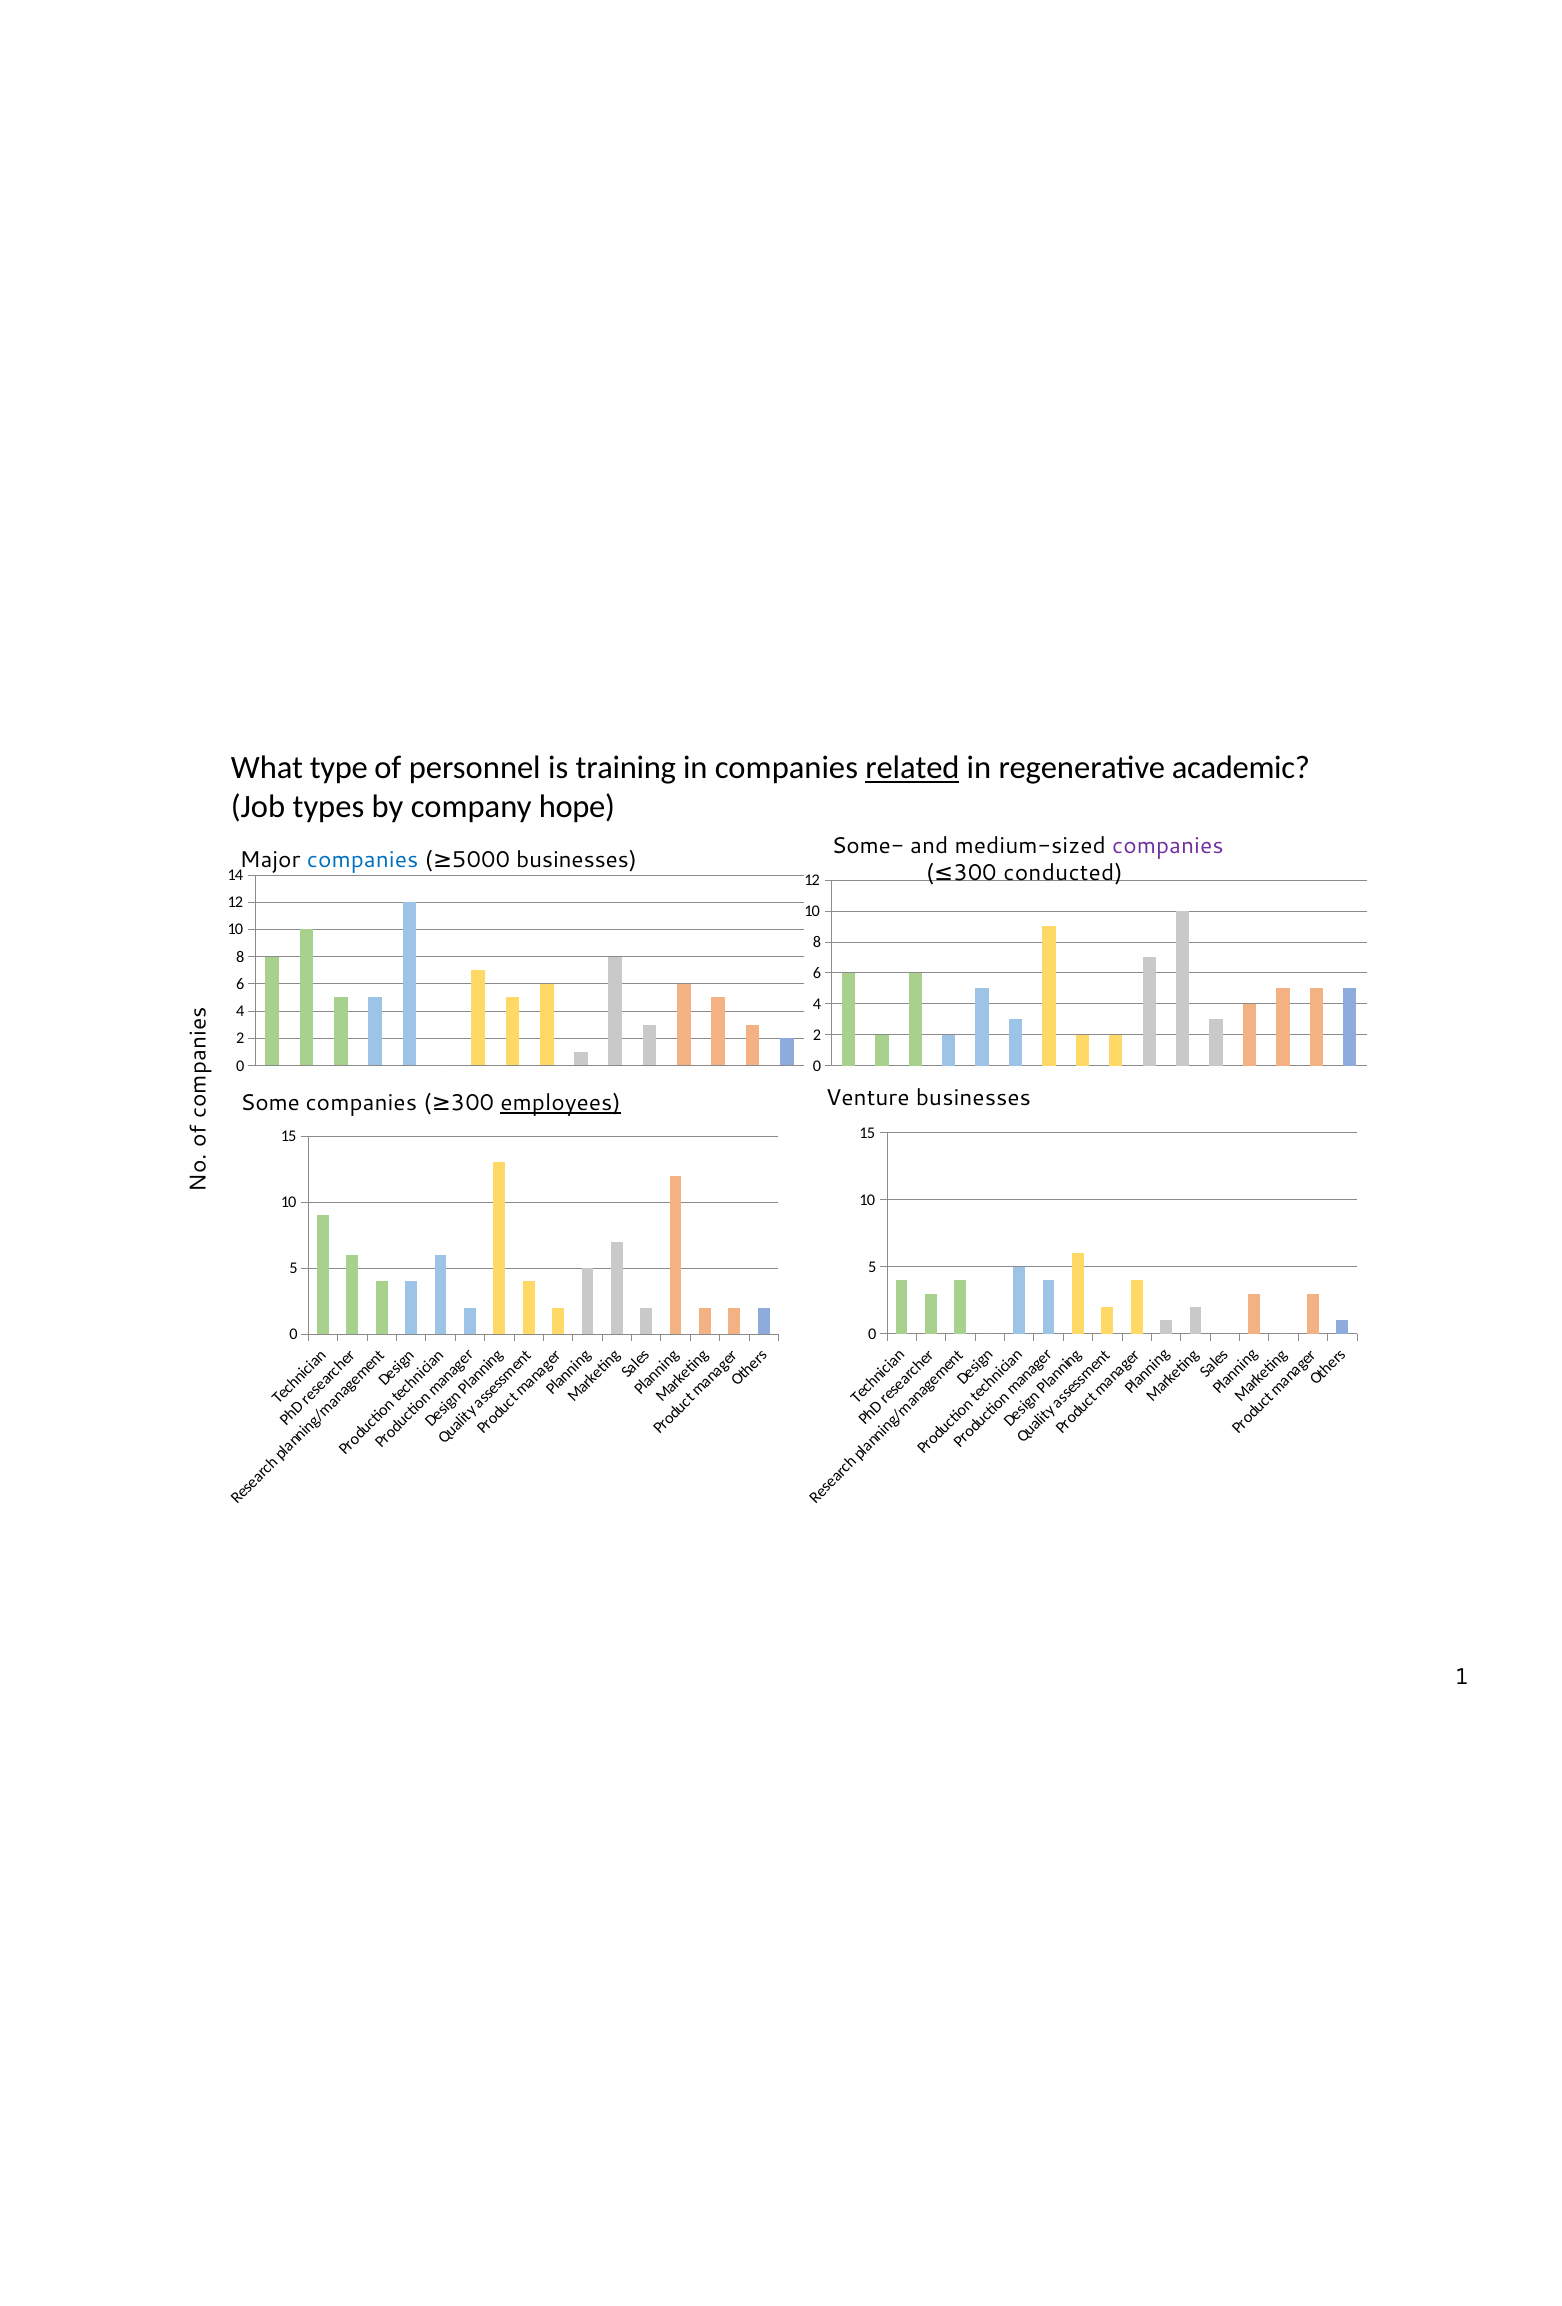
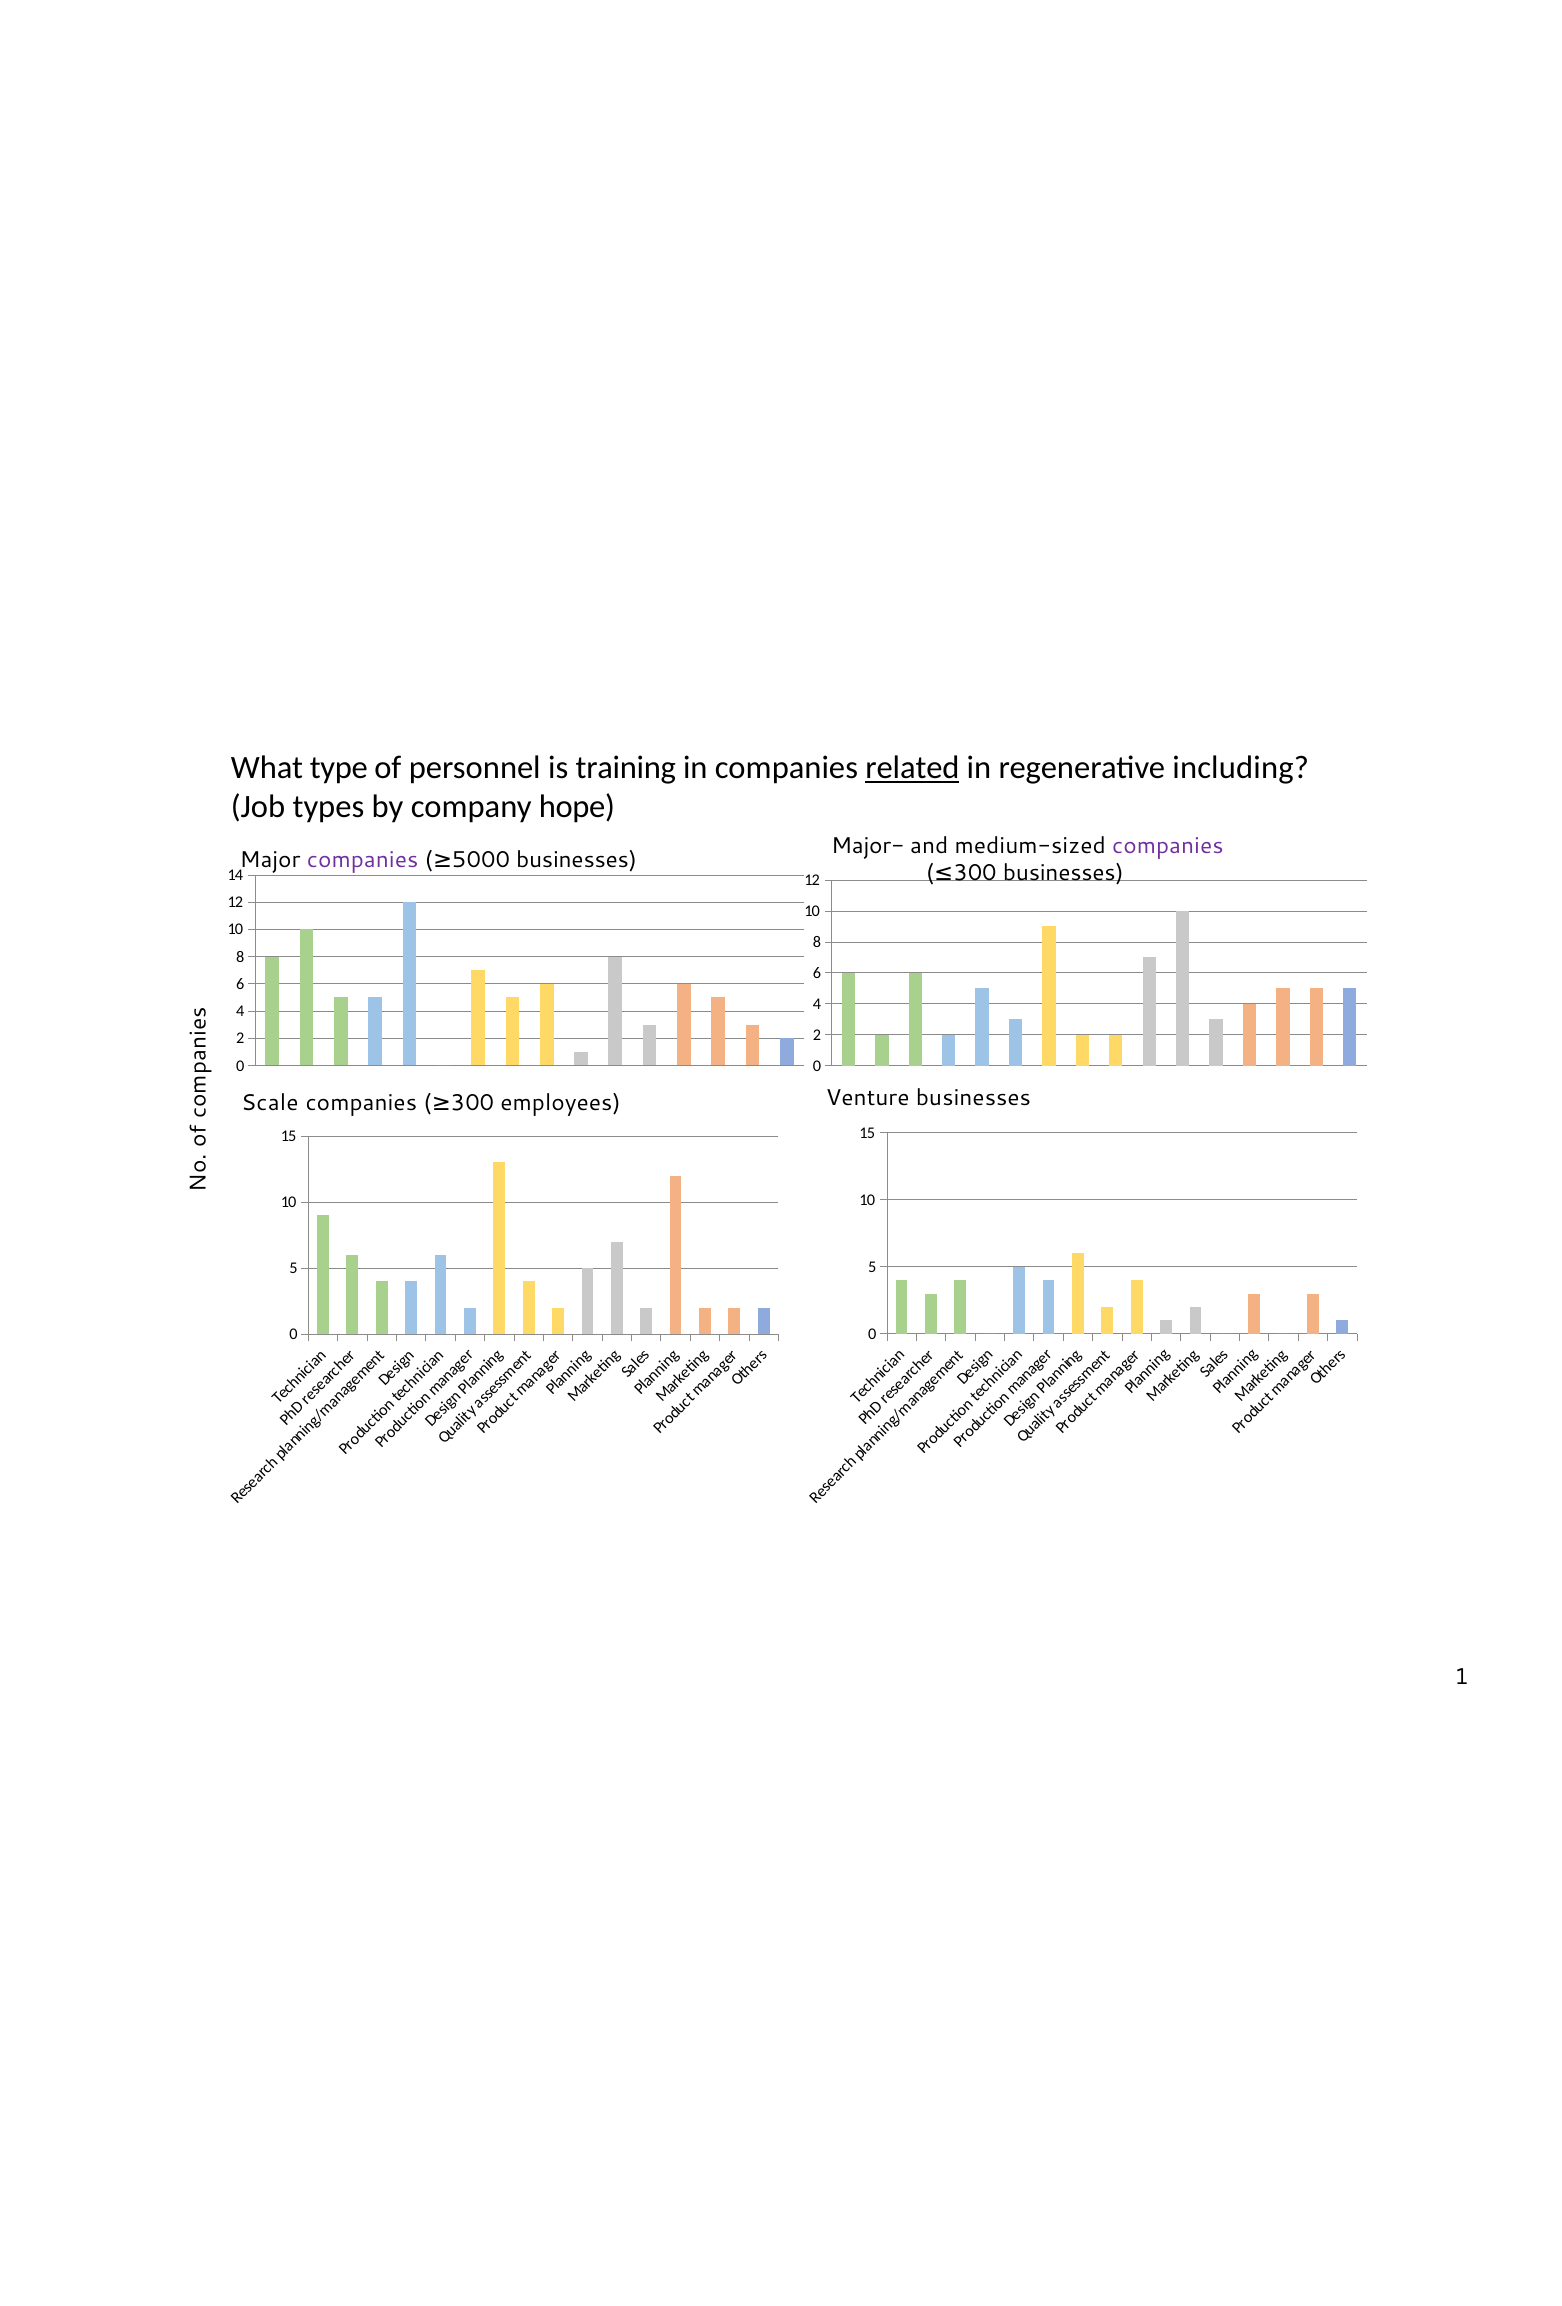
academic: academic -> including
Some-: Some- -> Major-
companies at (363, 860) colour: blue -> purple
conducted at (1063, 873): conducted -> businesses
Some: Some -> Scale
employees underline: present -> none
